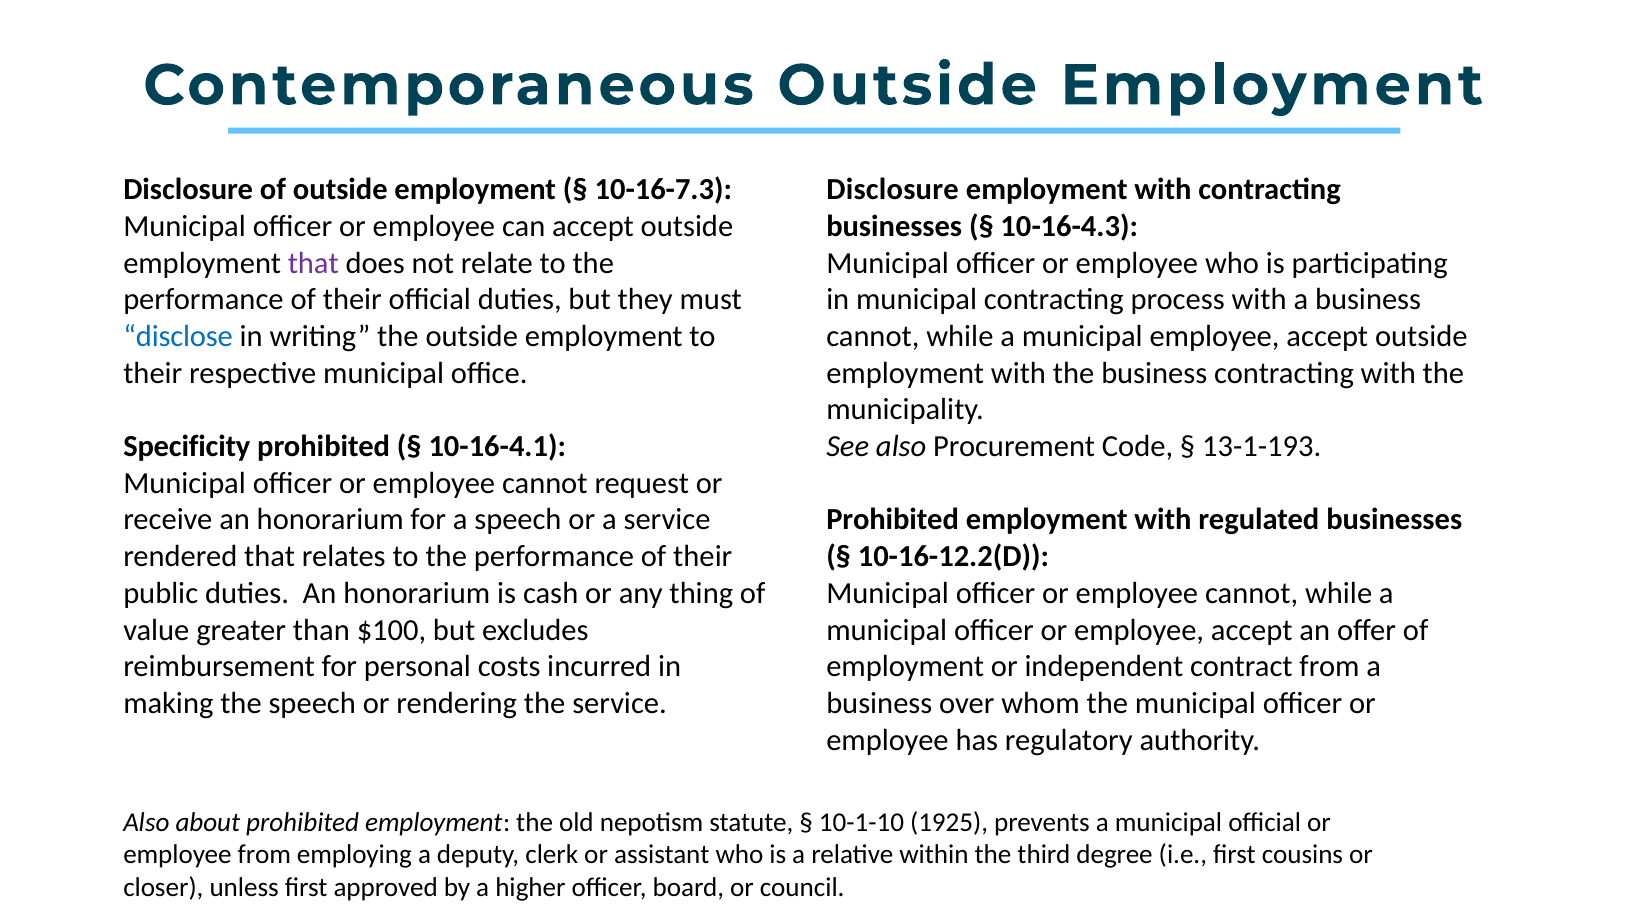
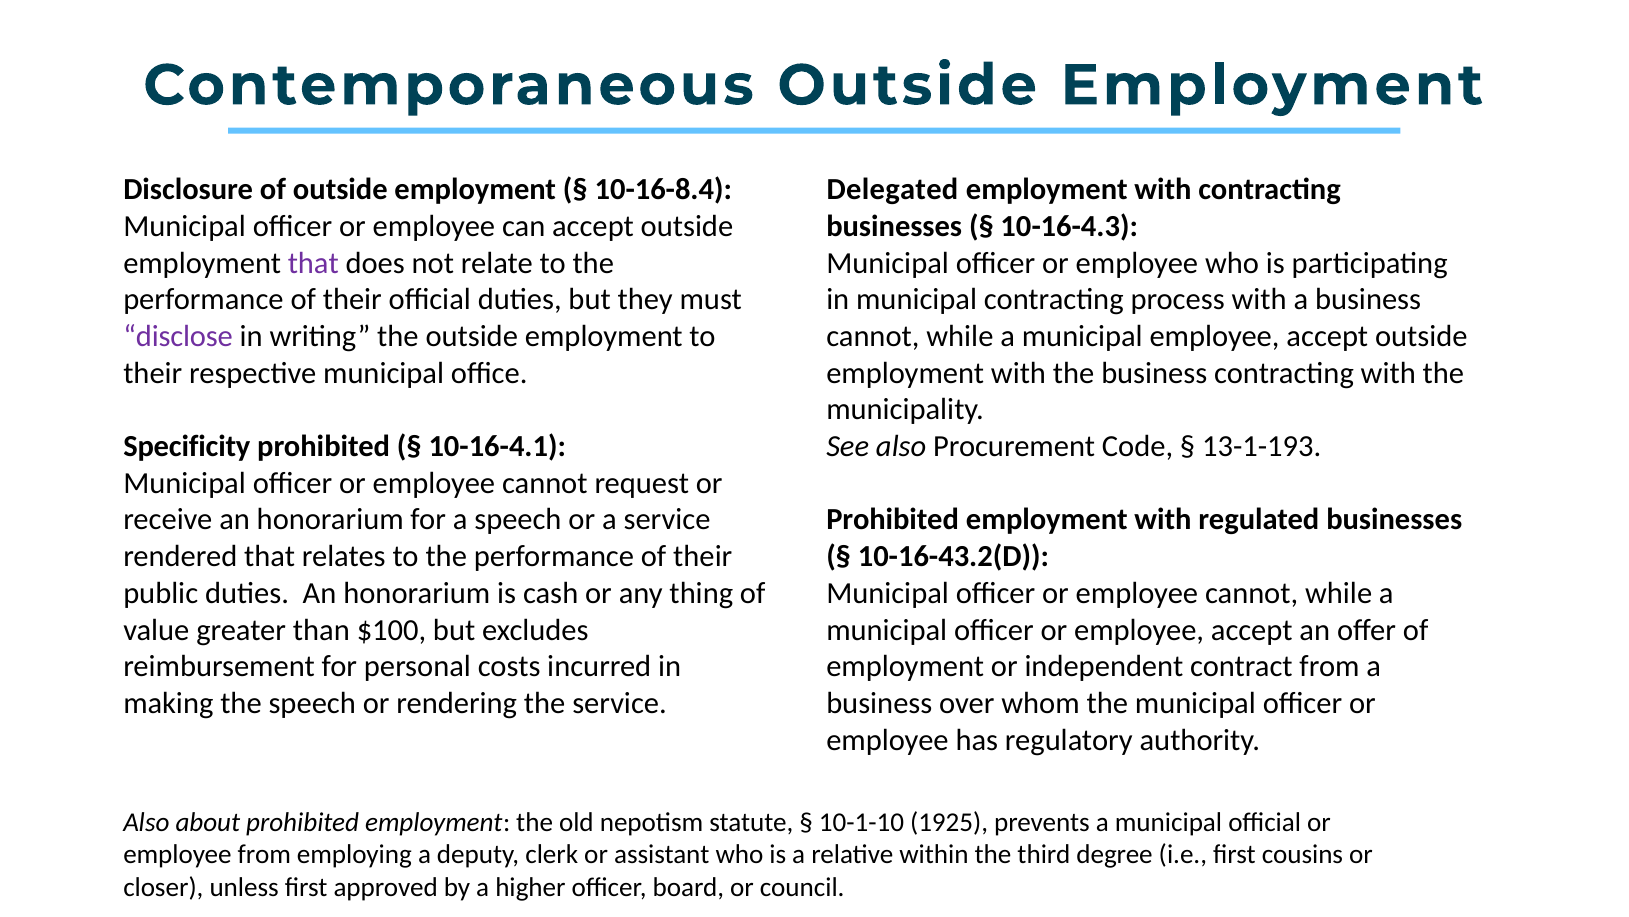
10-16-7.3: 10-16-7.3 -> 10-16-8.4
Disclosure at (893, 190): Disclosure -> Delegated
disclose colour: blue -> purple
10-16-12.2(D: 10-16-12.2(D -> 10-16-43.2(D
